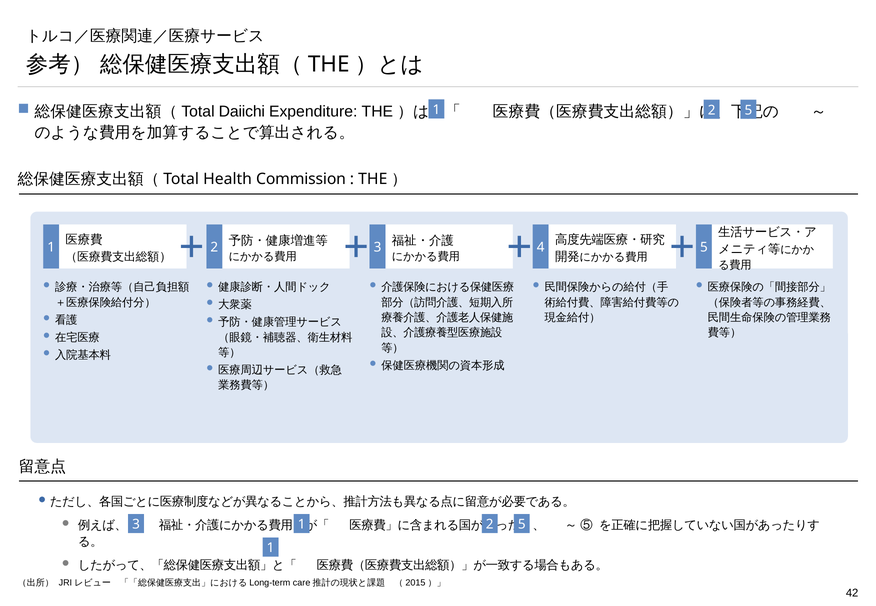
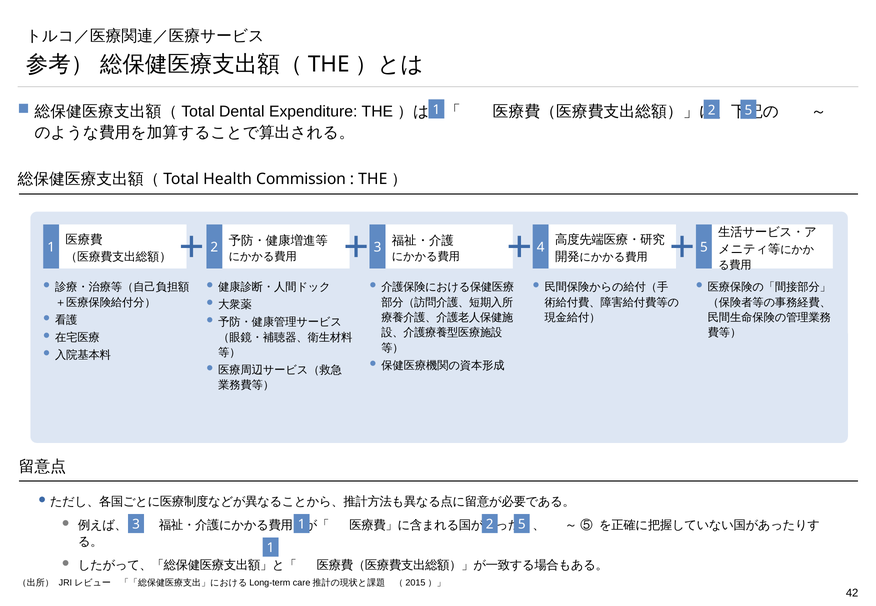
Daiichi: Daiichi -> Dental
